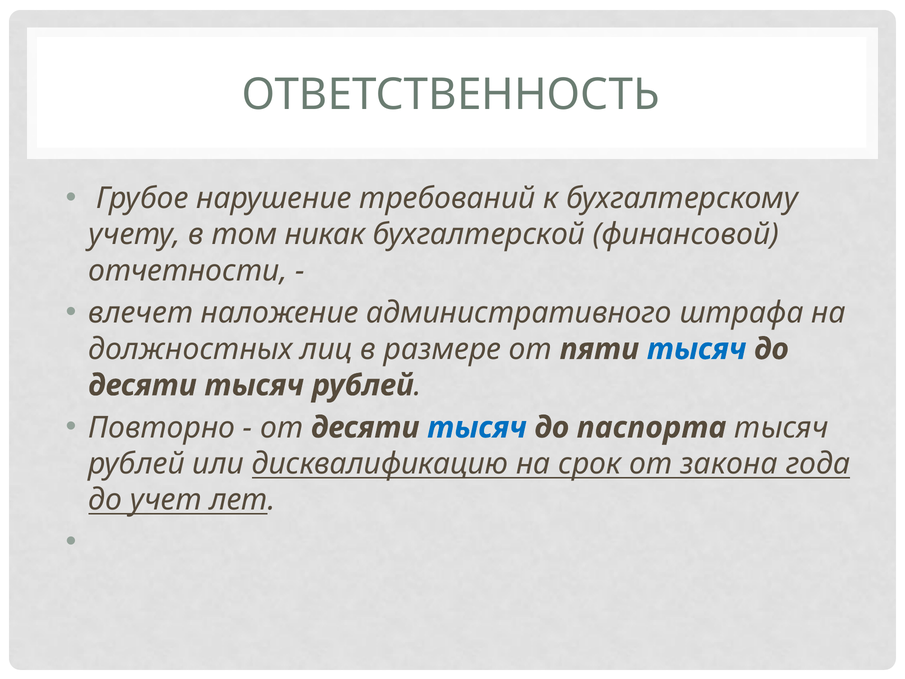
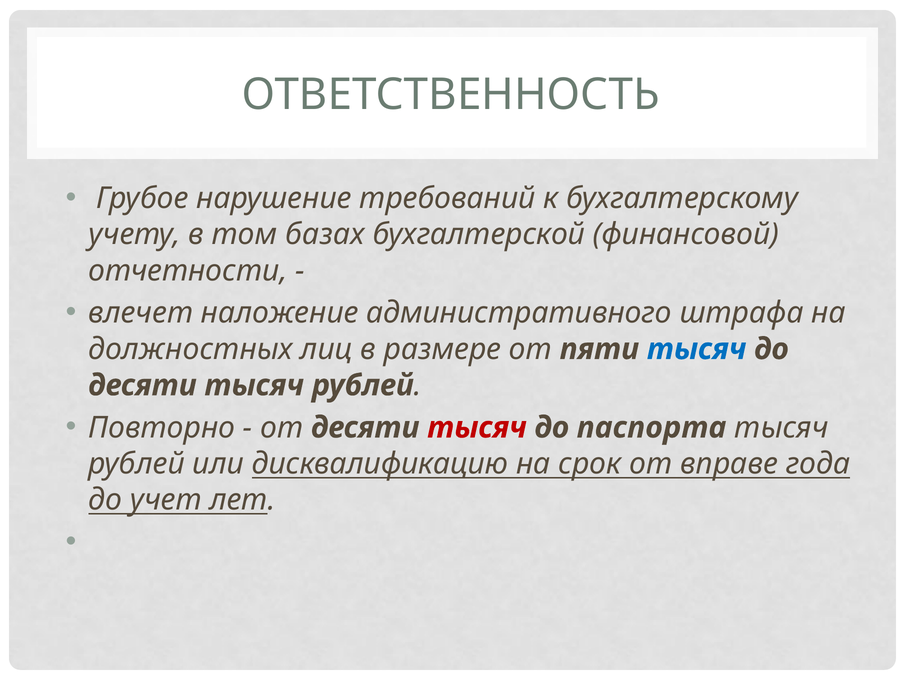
никак: никак -> базах
тысяч at (477, 427) colour: blue -> red
закона: закона -> вправе
